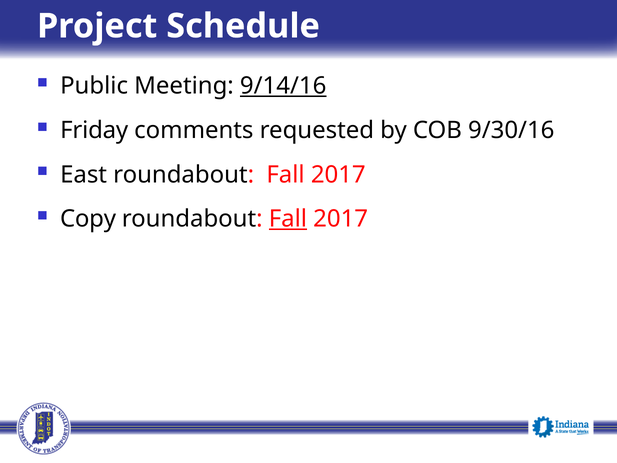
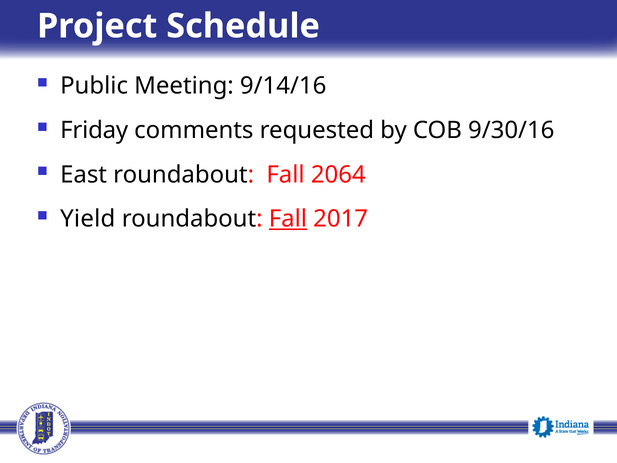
9/14/16 underline: present -> none
East roundabout Fall 2017: 2017 -> 2064
Copy: Copy -> Yield
